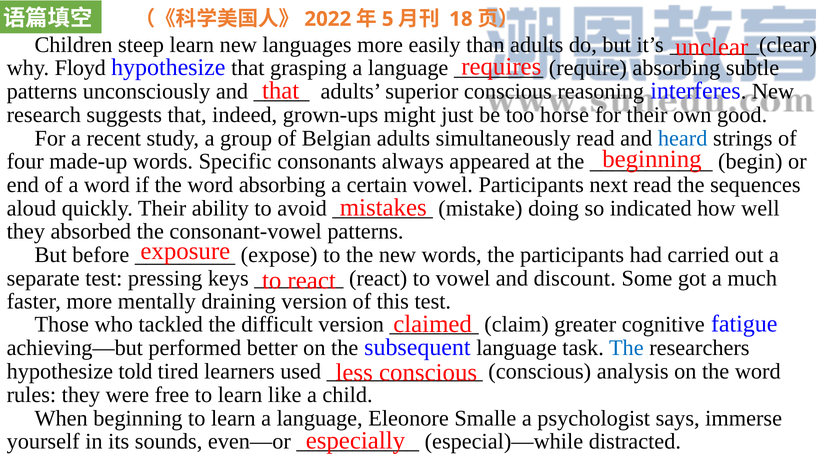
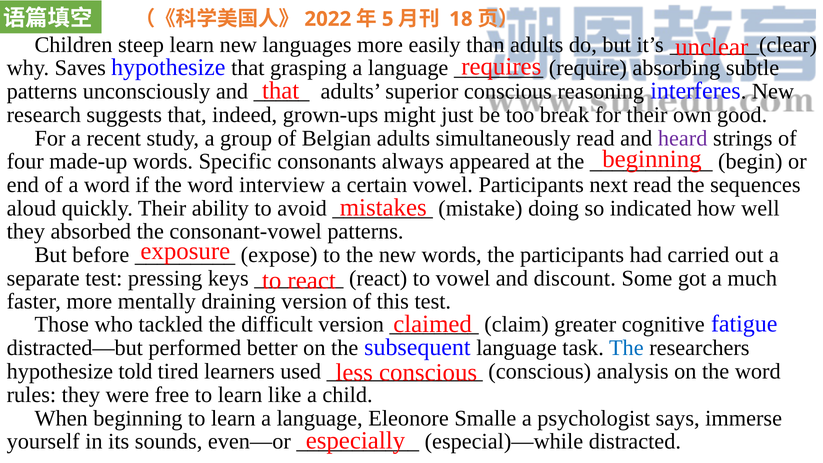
Floyd: Floyd -> Saves
horse: horse -> break
heard colour: blue -> purple
word absorbing: absorbing -> interview
achieving—but: achieving—but -> distracted—but
